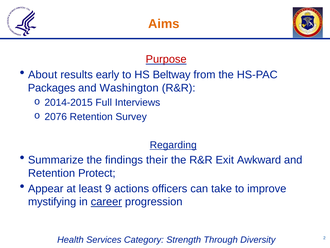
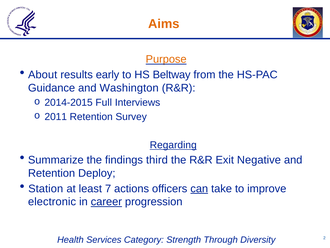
Purpose colour: red -> orange
Packages: Packages -> Guidance
2076: 2076 -> 2011
their: their -> third
Awkward: Awkward -> Negative
Protect: Protect -> Deploy
Appear: Appear -> Station
9: 9 -> 7
can underline: none -> present
mystifying: mystifying -> electronic
